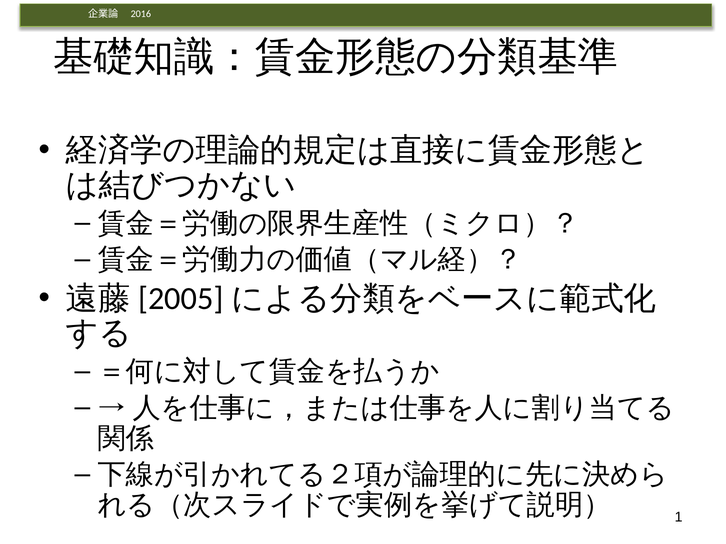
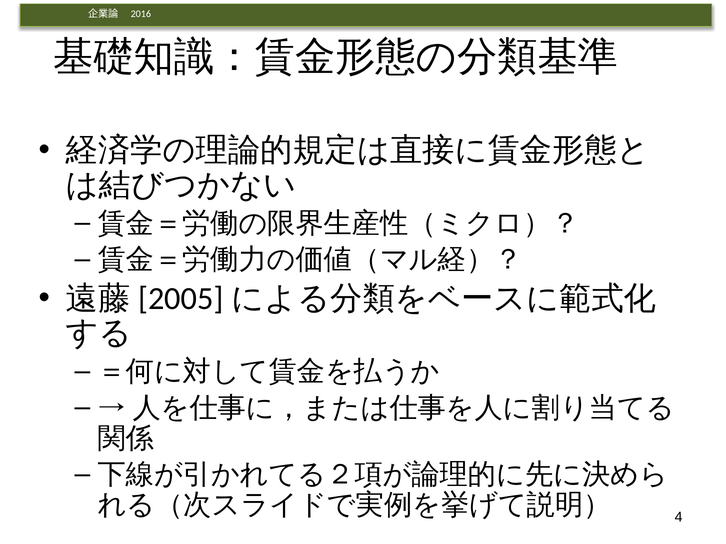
1: 1 -> 4
